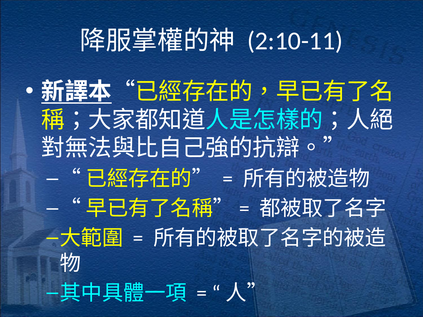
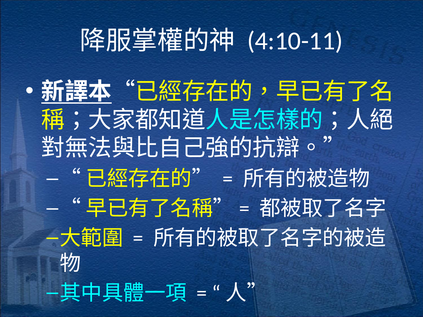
2:10-11: 2:10-11 -> 4:10-11
